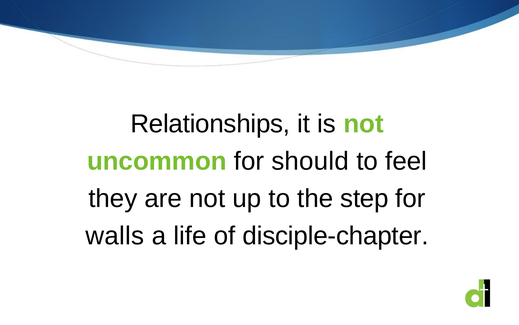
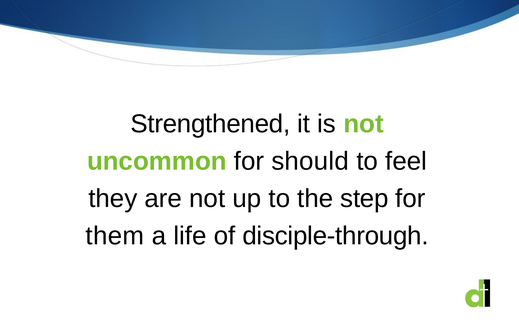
Relationships: Relationships -> Strengthened
walls: walls -> them
disciple-chapter: disciple-chapter -> disciple-through
